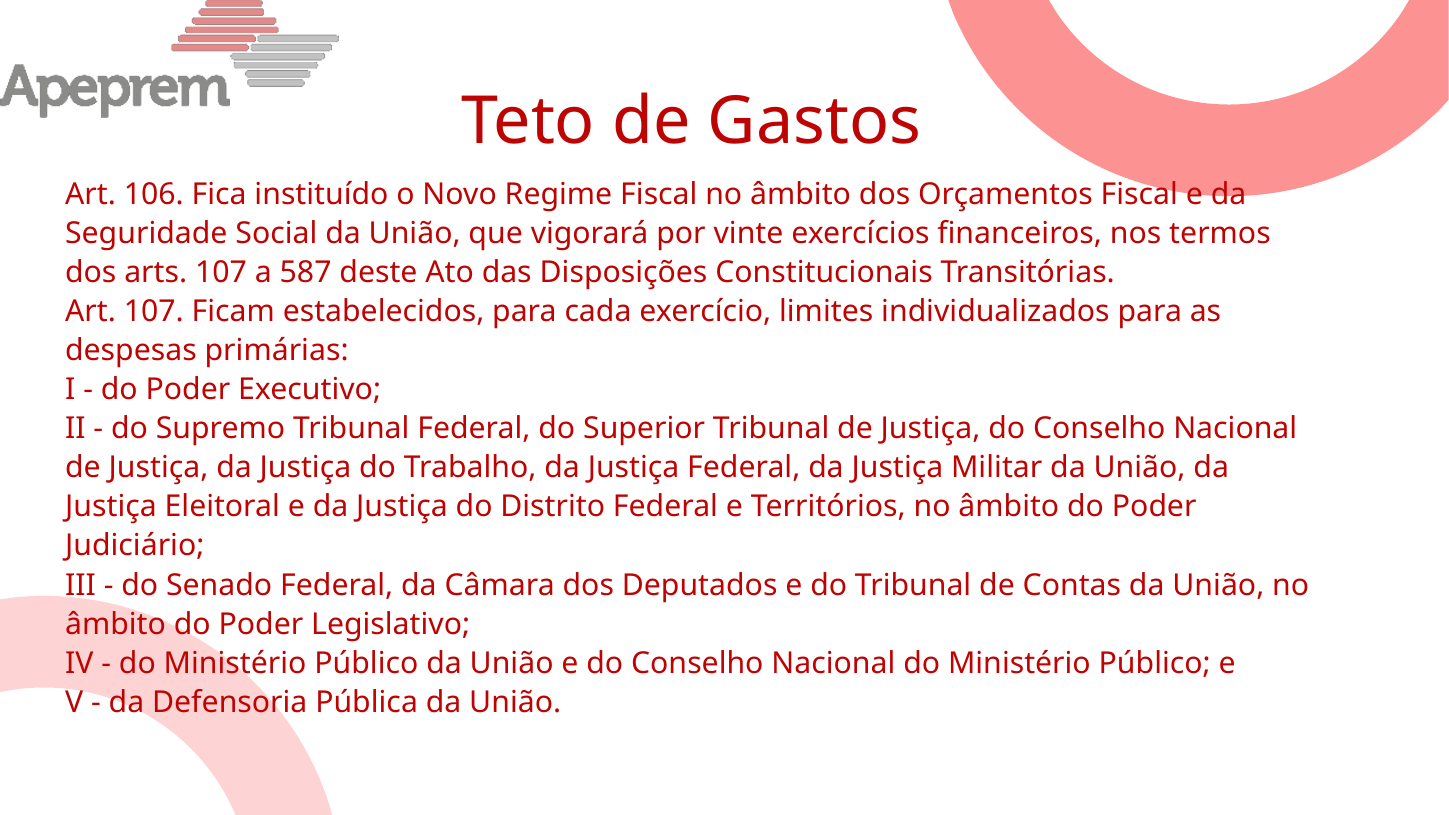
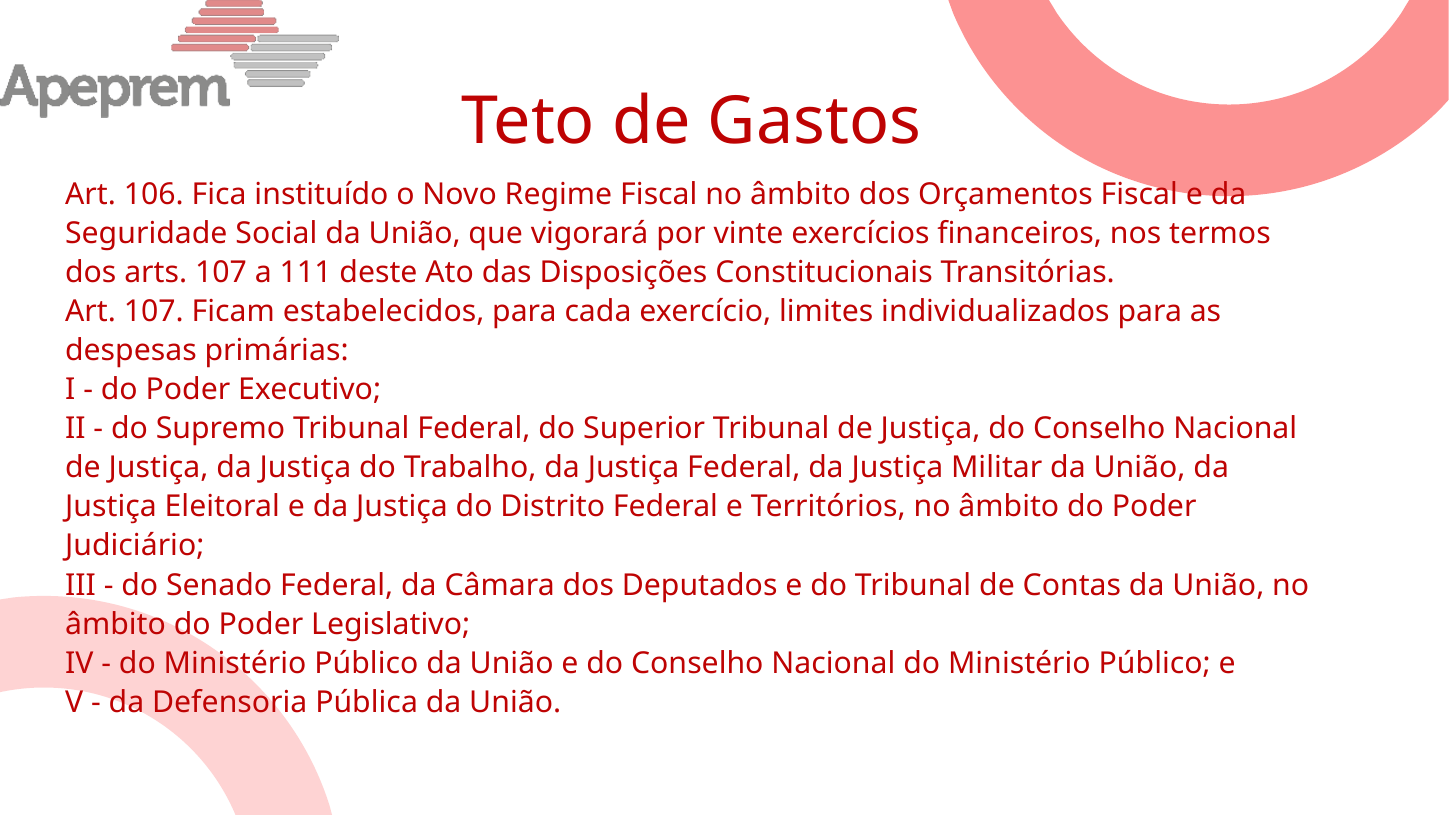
587: 587 -> 111
